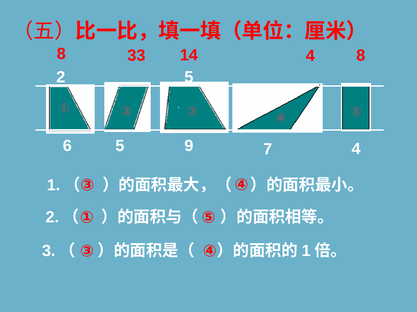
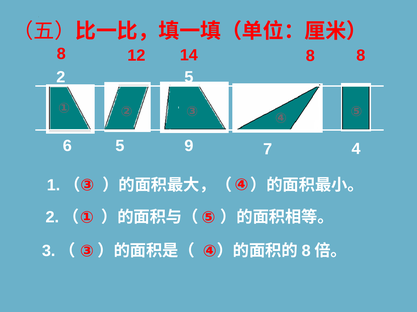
33: 33 -> 12
14 4: 4 -> 8
1 at (306, 251): 1 -> 8
